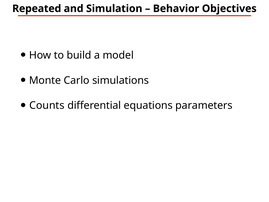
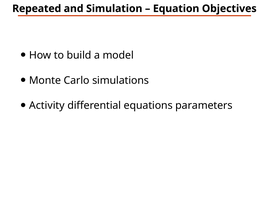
Behavior: Behavior -> Equation
Counts: Counts -> Activity
